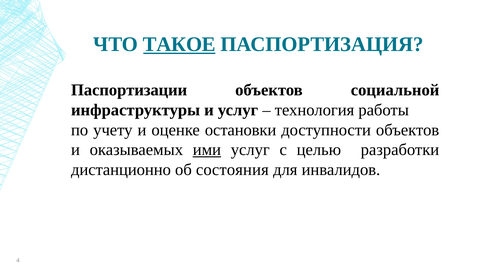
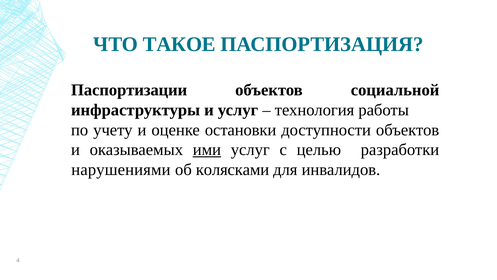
ТАКОЕ underline: present -> none
дистанционно: дистанционно -> нарушениями
состояния: состояния -> колясками
